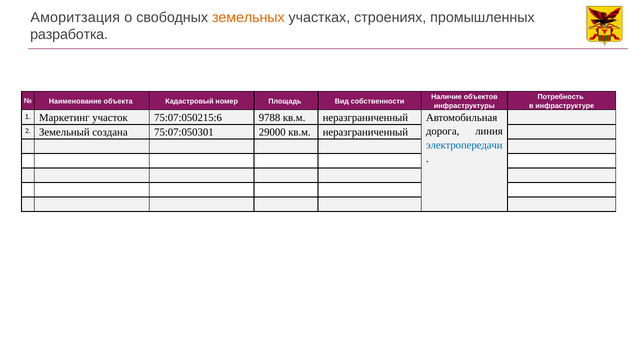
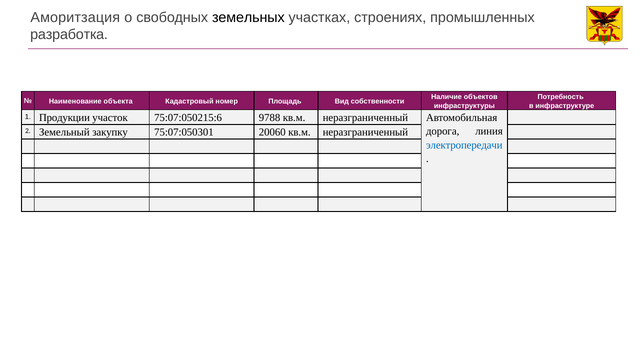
земельных colour: orange -> black
Маркетинг: Маркетинг -> Продукции
создана: создана -> закупку
29000: 29000 -> 20060
